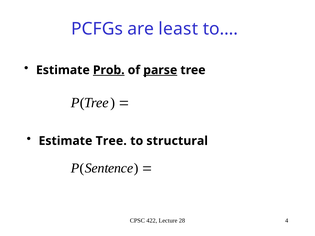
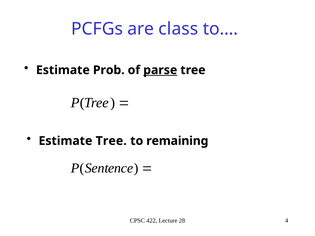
least: least -> class
Prob underline: present -> none
structural: structural -> remaining
